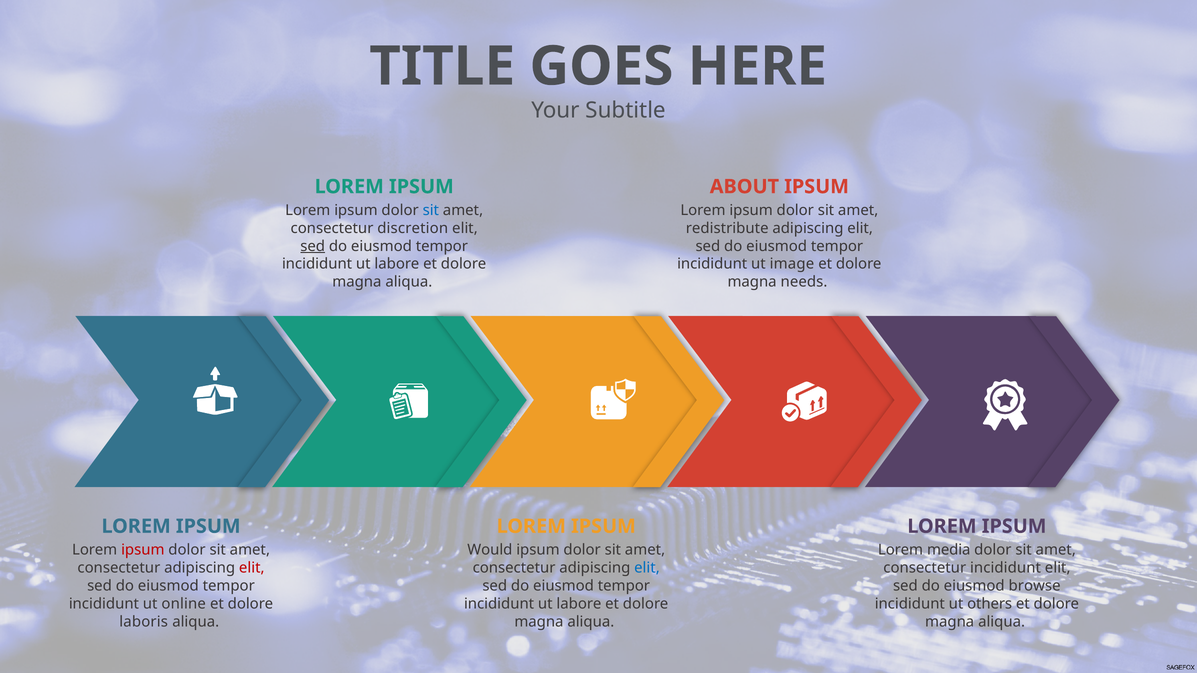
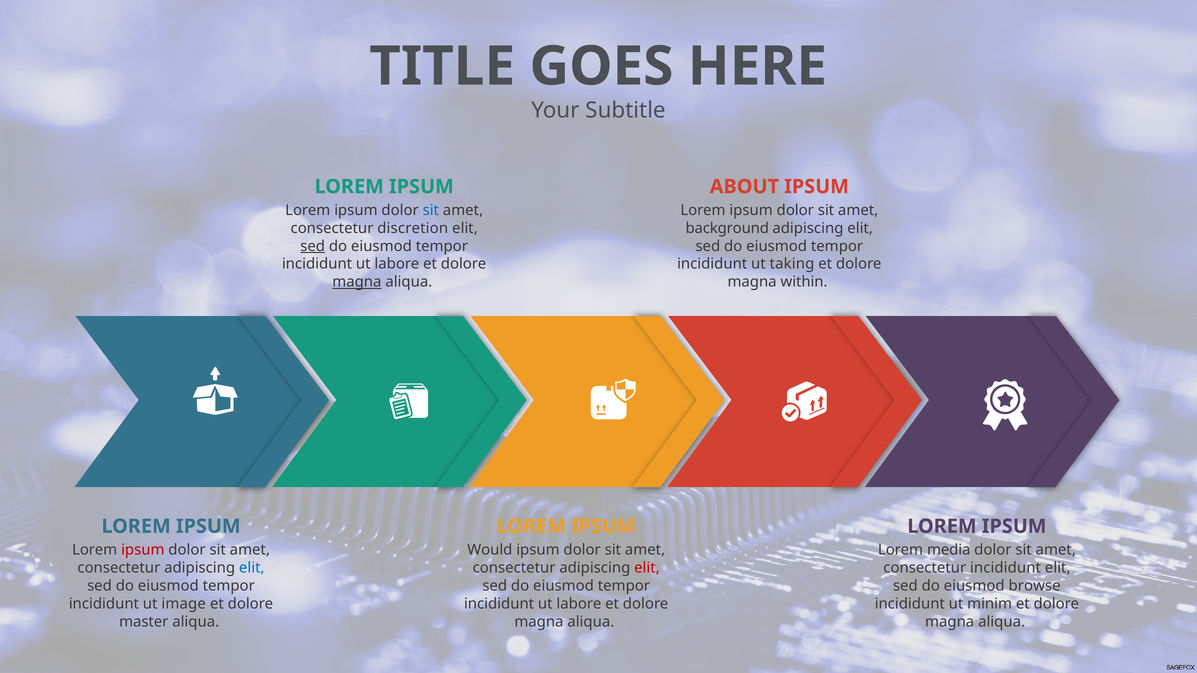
redistribute: redistribute -> background
image: image -> taking
magna at (357, 282) underline: none -> present
needs: needs -> within
elit at (252, 568) colour: red -> blue
elit at (647, 568) colour: blue -> red
online: online -> image
others: others -> minim
laboris: laboris -> master
